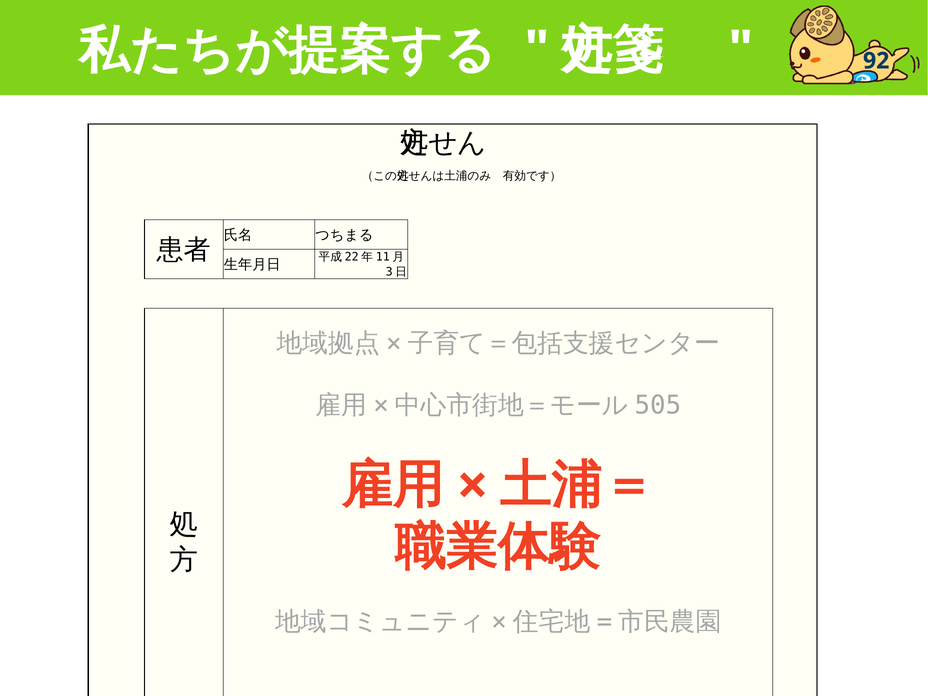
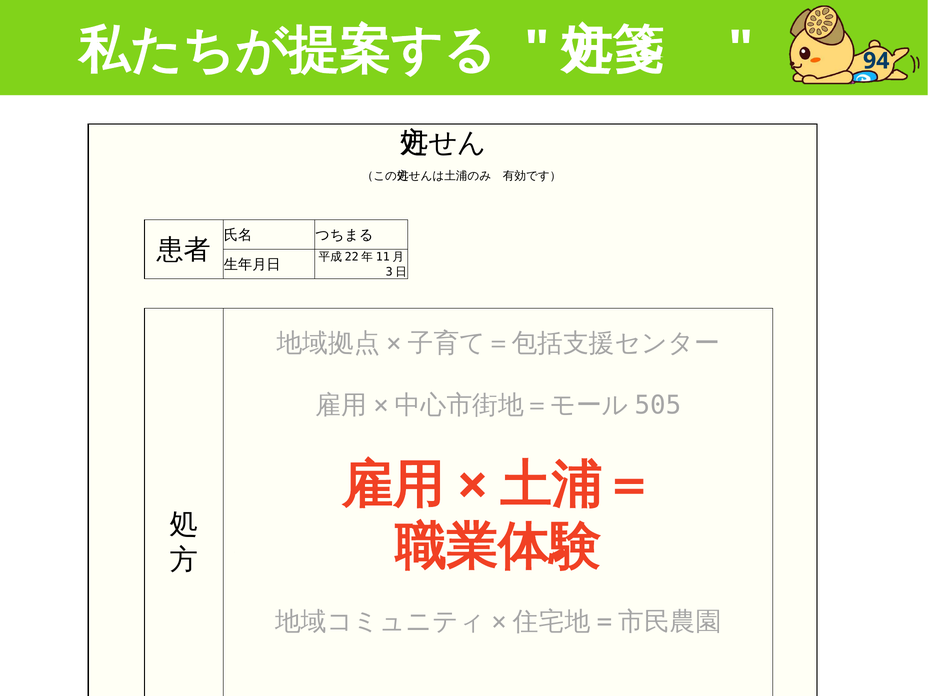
92: 92 -> 94
